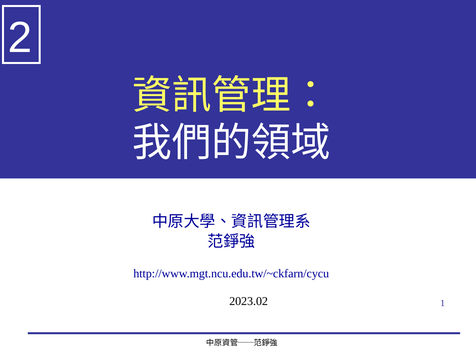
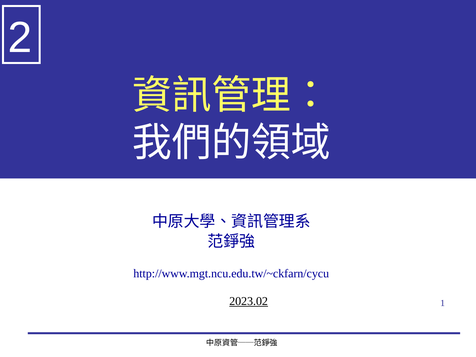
2023.02 underline: none -> present
